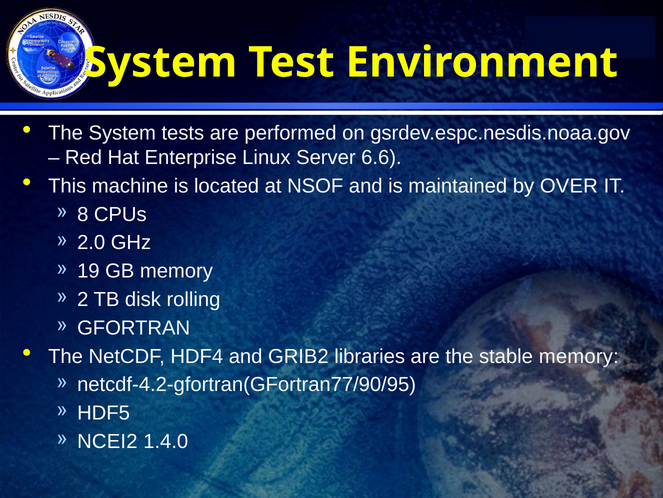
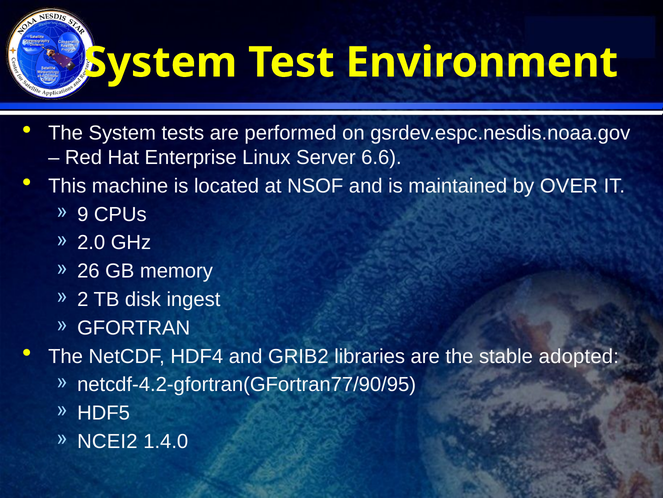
8: 8 -> 9
19: 19 -> 26
rolling: rolling -> ingest
stable memory: memory -> adopted
